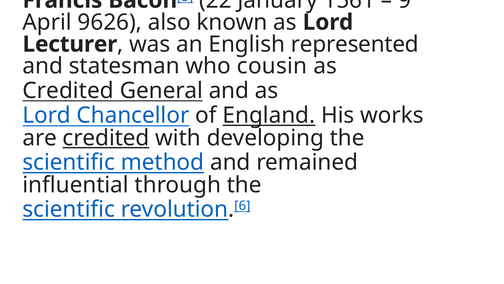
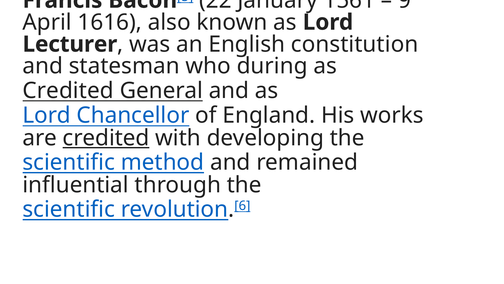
9626: 9626 -> 1616
represented: represented -> constitution
cousin: cousin -> during
England underline: present -> none
